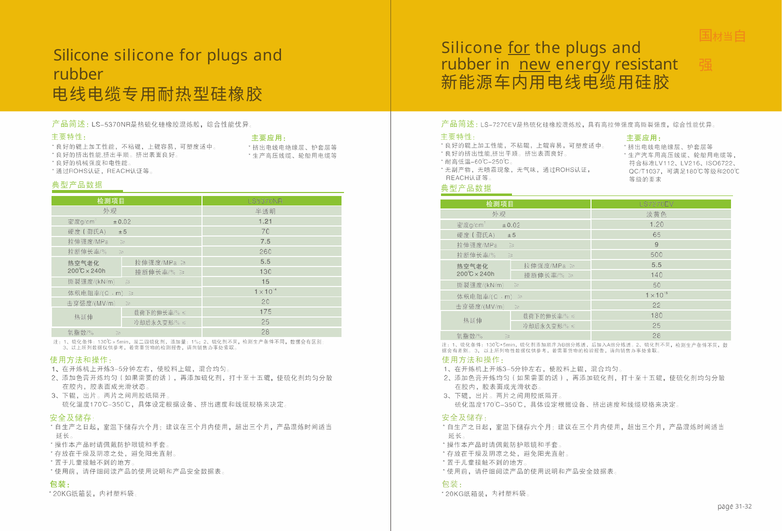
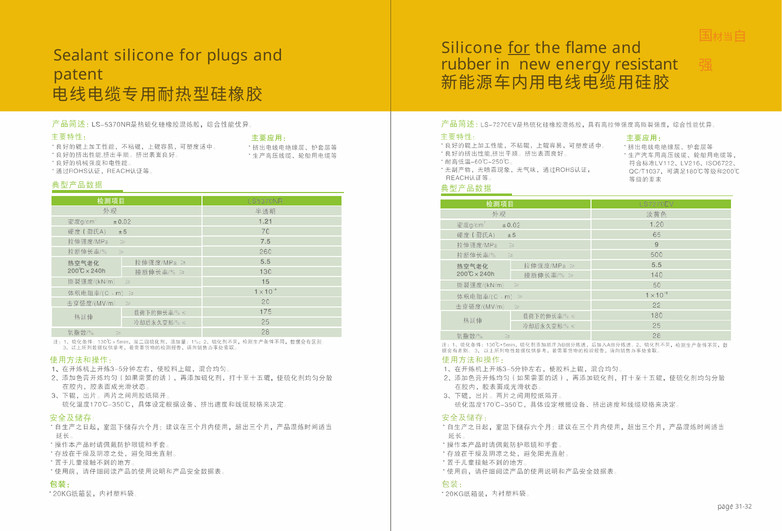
the plugs: plugs -> ﬂame
Silicone at (81, 56): Silicone -> Sealant
new underline: present -> none
rubber at (78, 75): rubber -> patent
